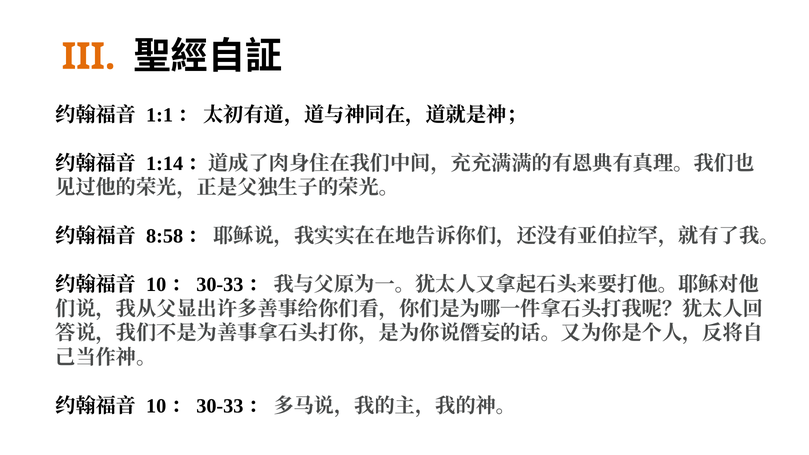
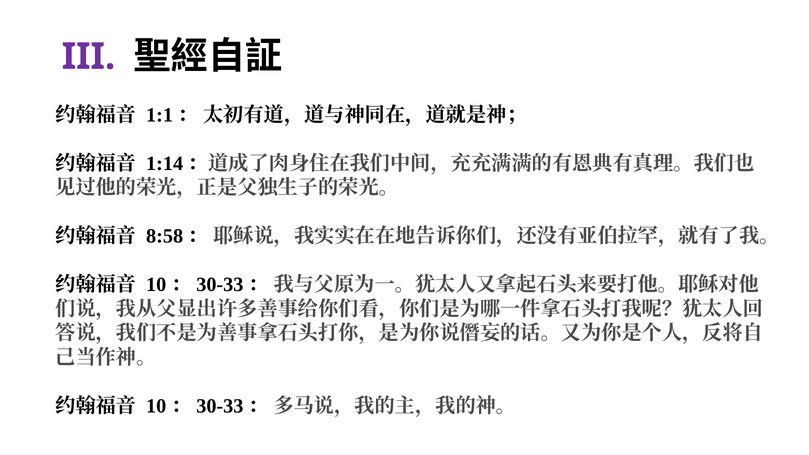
III colour: orange -> purple
